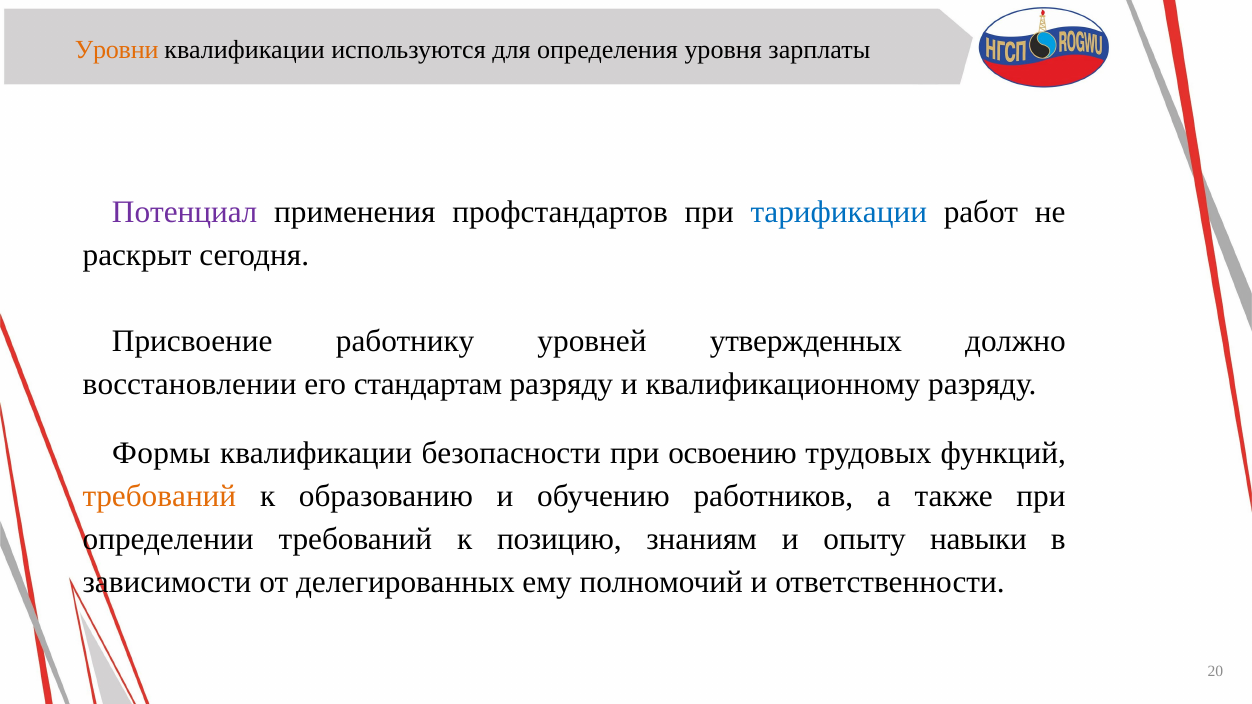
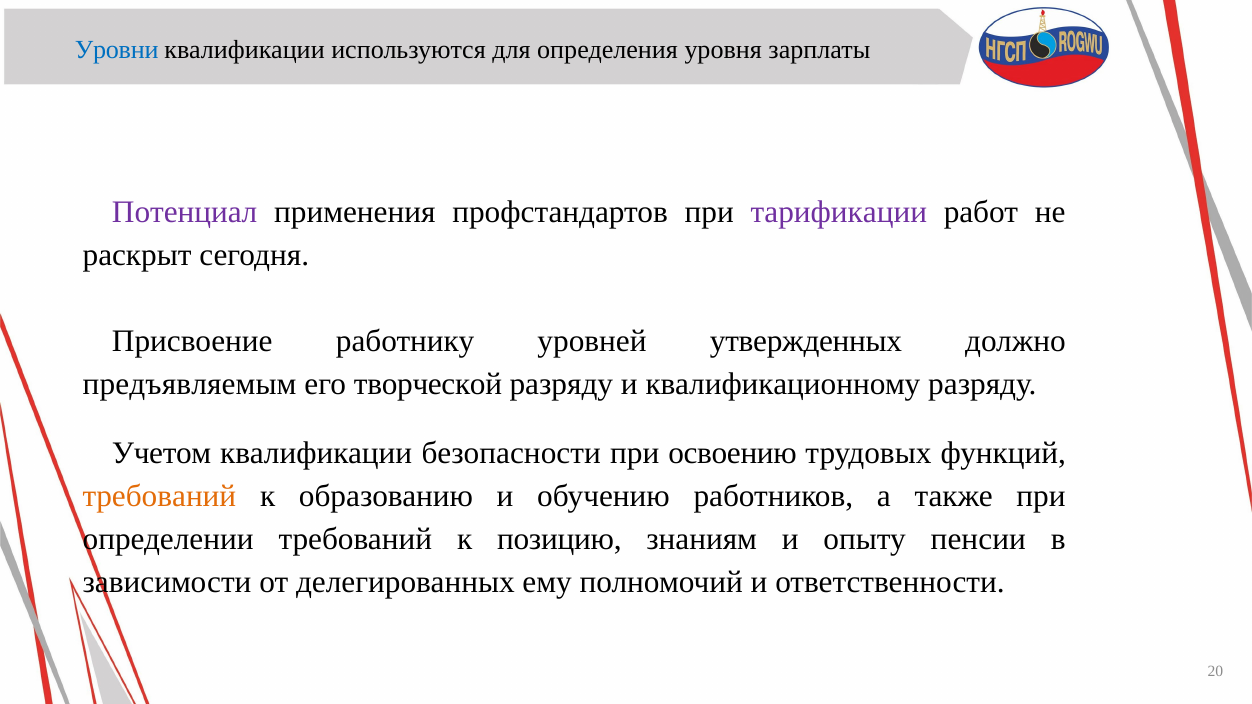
Уровни colour: orange -> blue
тарификации colour: blue -> purple
восстановлении: восстановлении -> предъявляемым
стандартам: стандартам -> творческой
Формы: Формы -> Учетом
навыки: навыки -> пенсии
